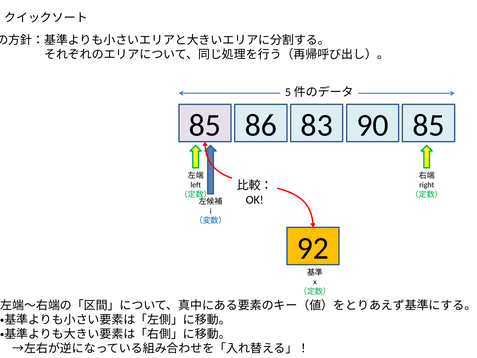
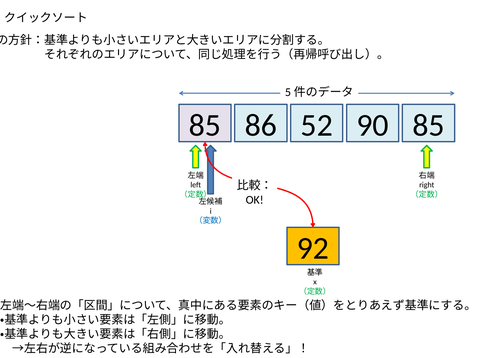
83: 83 -> 52
